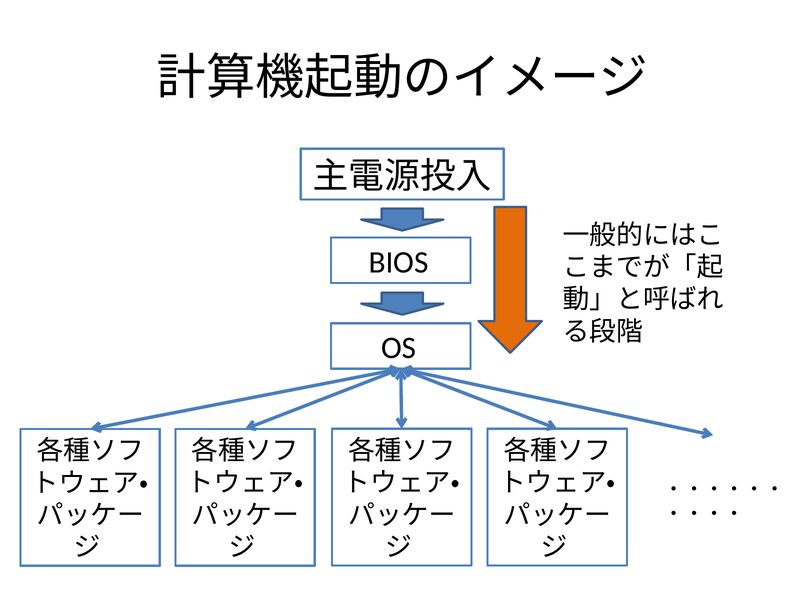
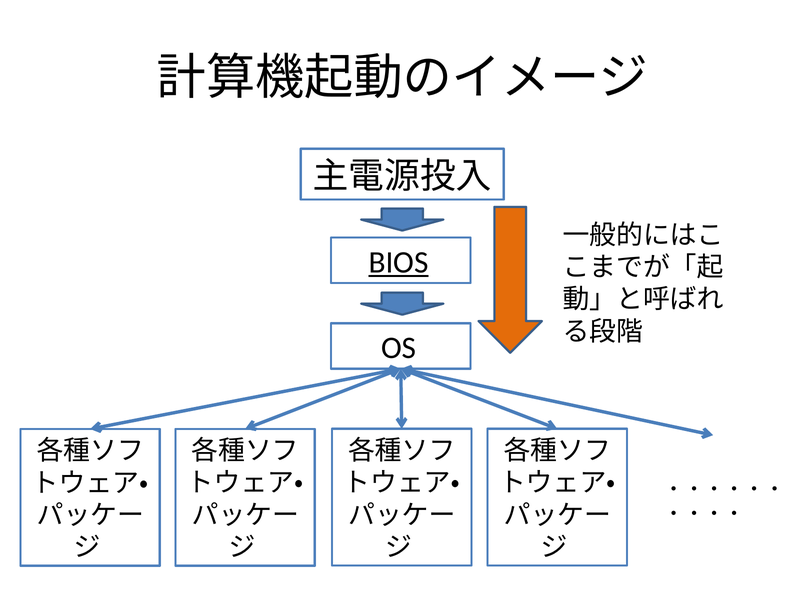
BIOS underline: none -> present
